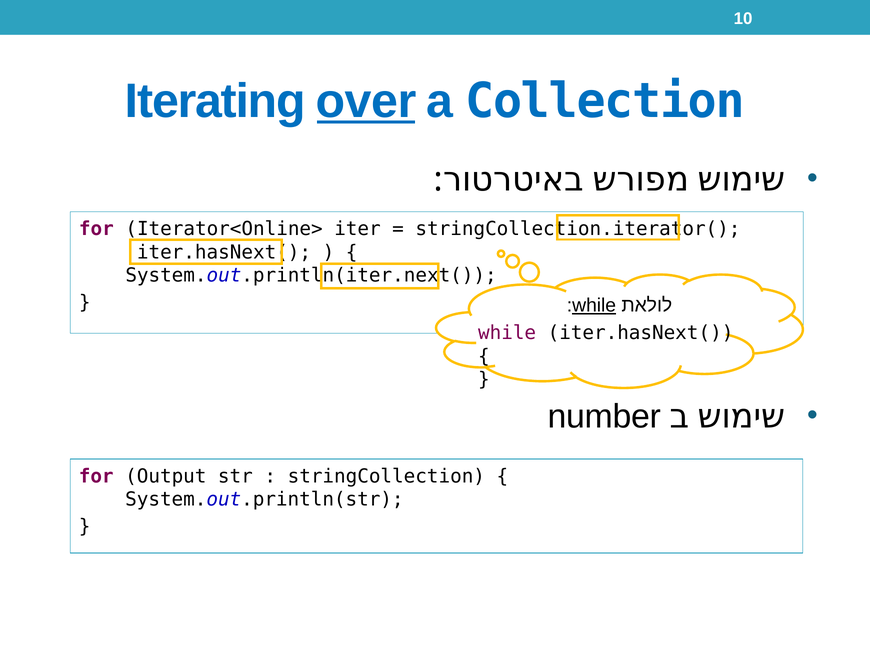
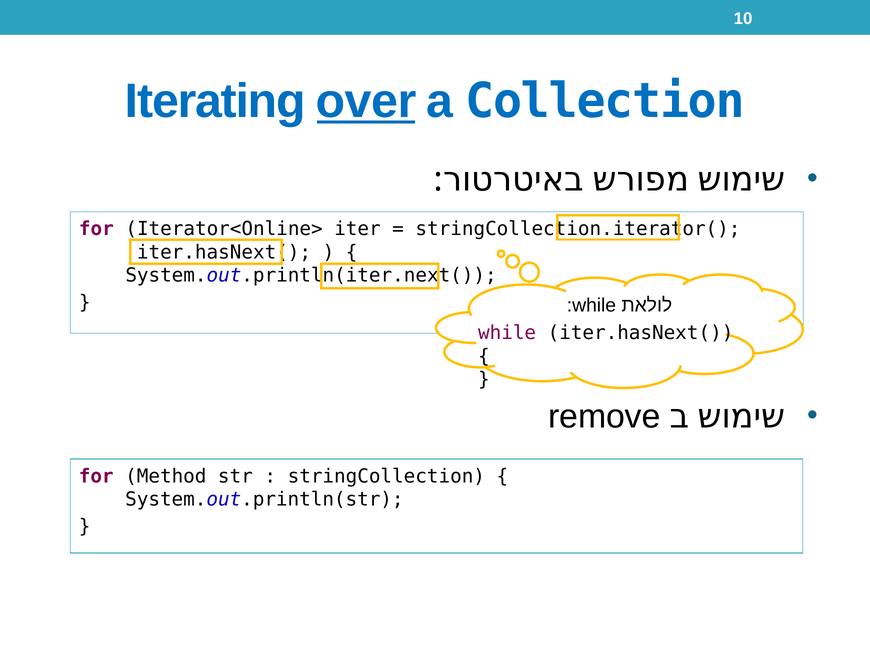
while at (594, 305) underline: present -> none
number: number -> remove
Output: Output -> Method
